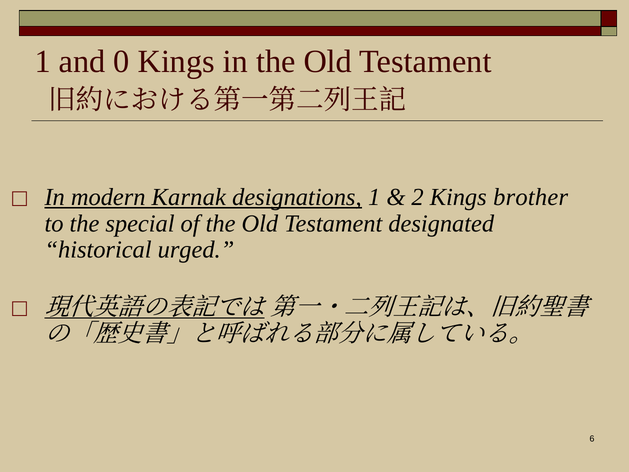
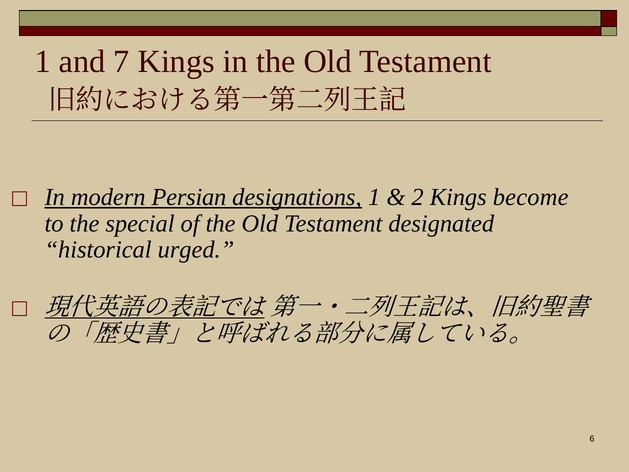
0: 0 -> 7
Karnak: Karnak -> Persian
brother: brother -> become
